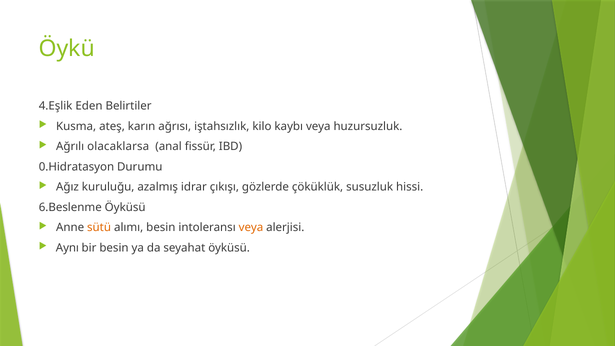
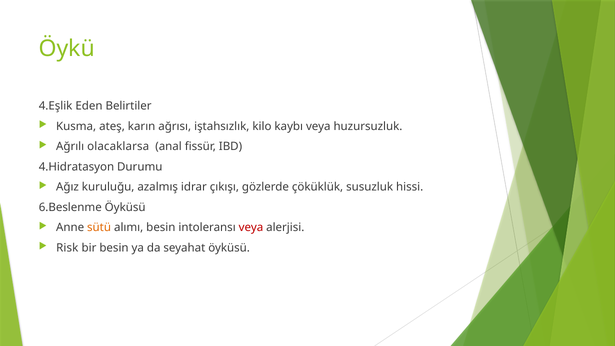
0.Hidratasyon: 0.Hidratasyon -> 4.Hidratasyon
veya at (251, 228) colour: orange -> red
Aynı: Aynı -> Risk
